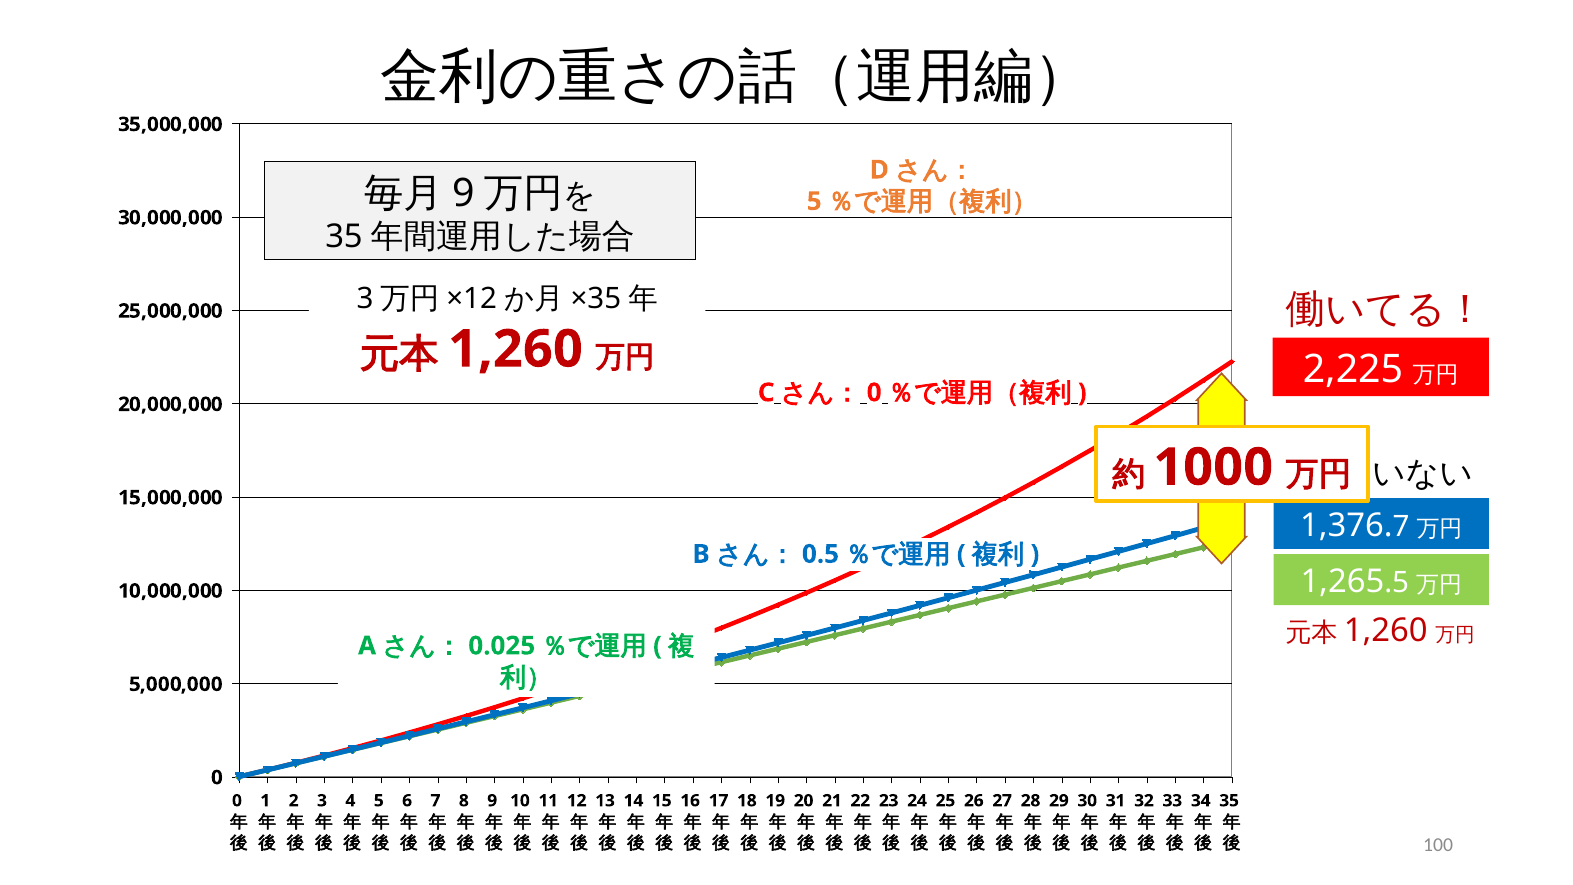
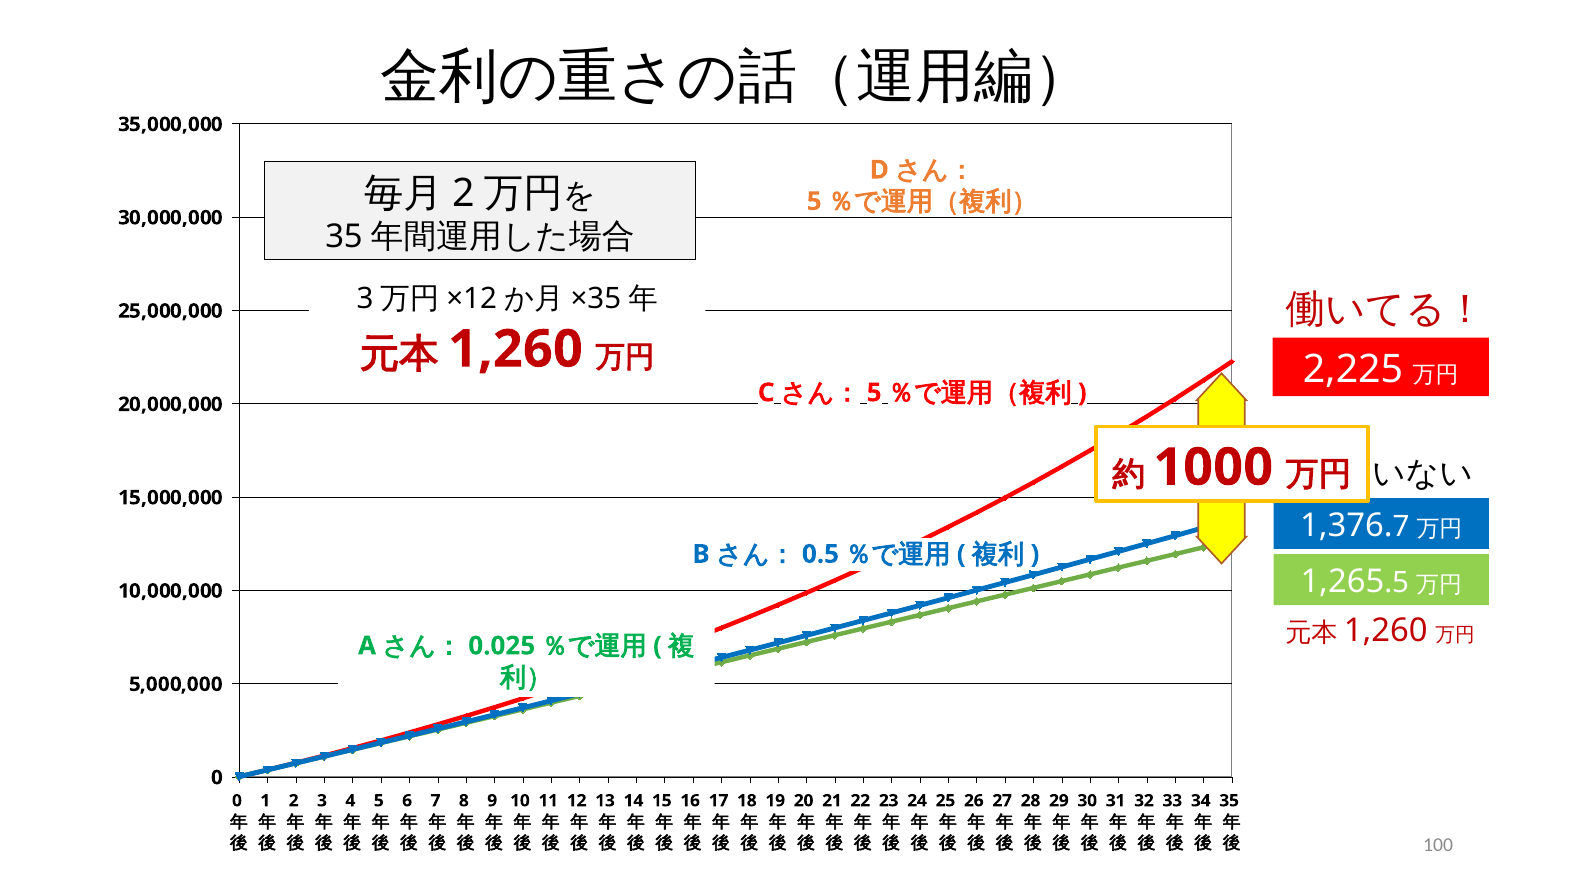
9 at (463, 193): 9 -> 2
0 at (874, 393): 0 -> 5
